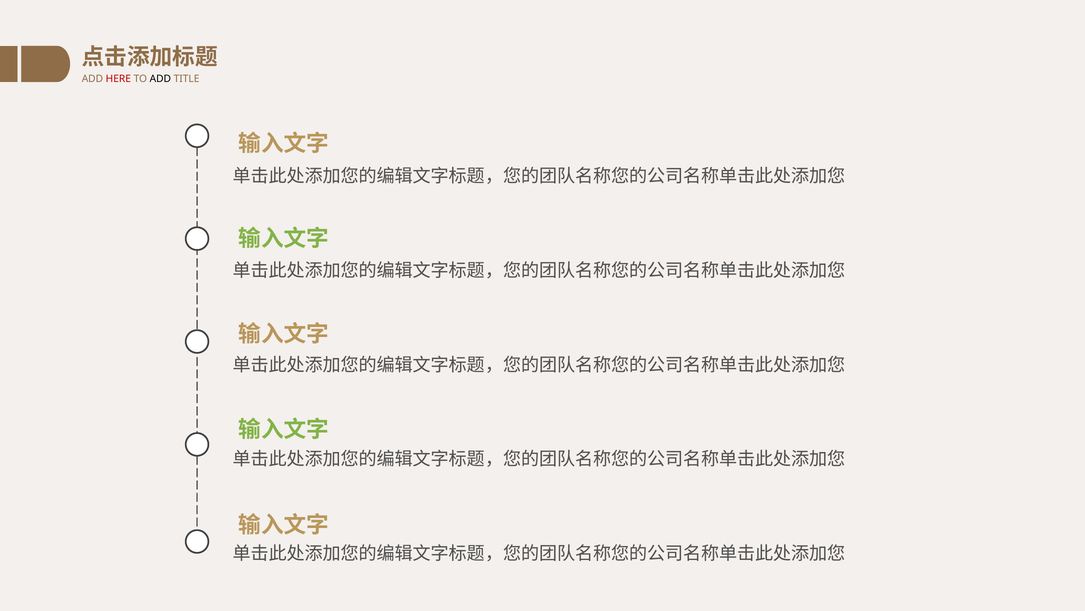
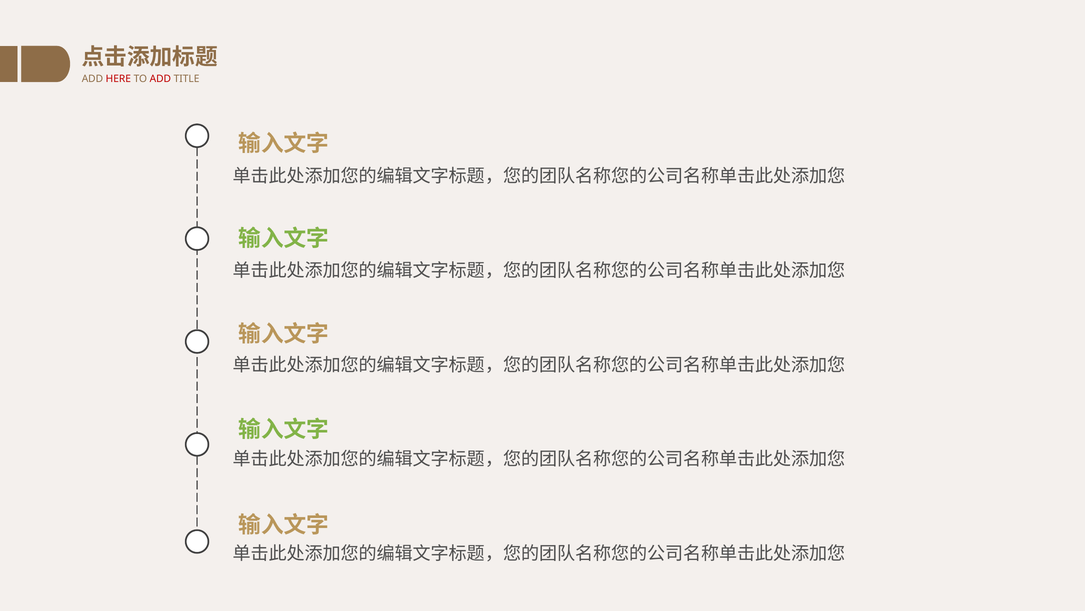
ADD at (160, 79) colour: black -> red
